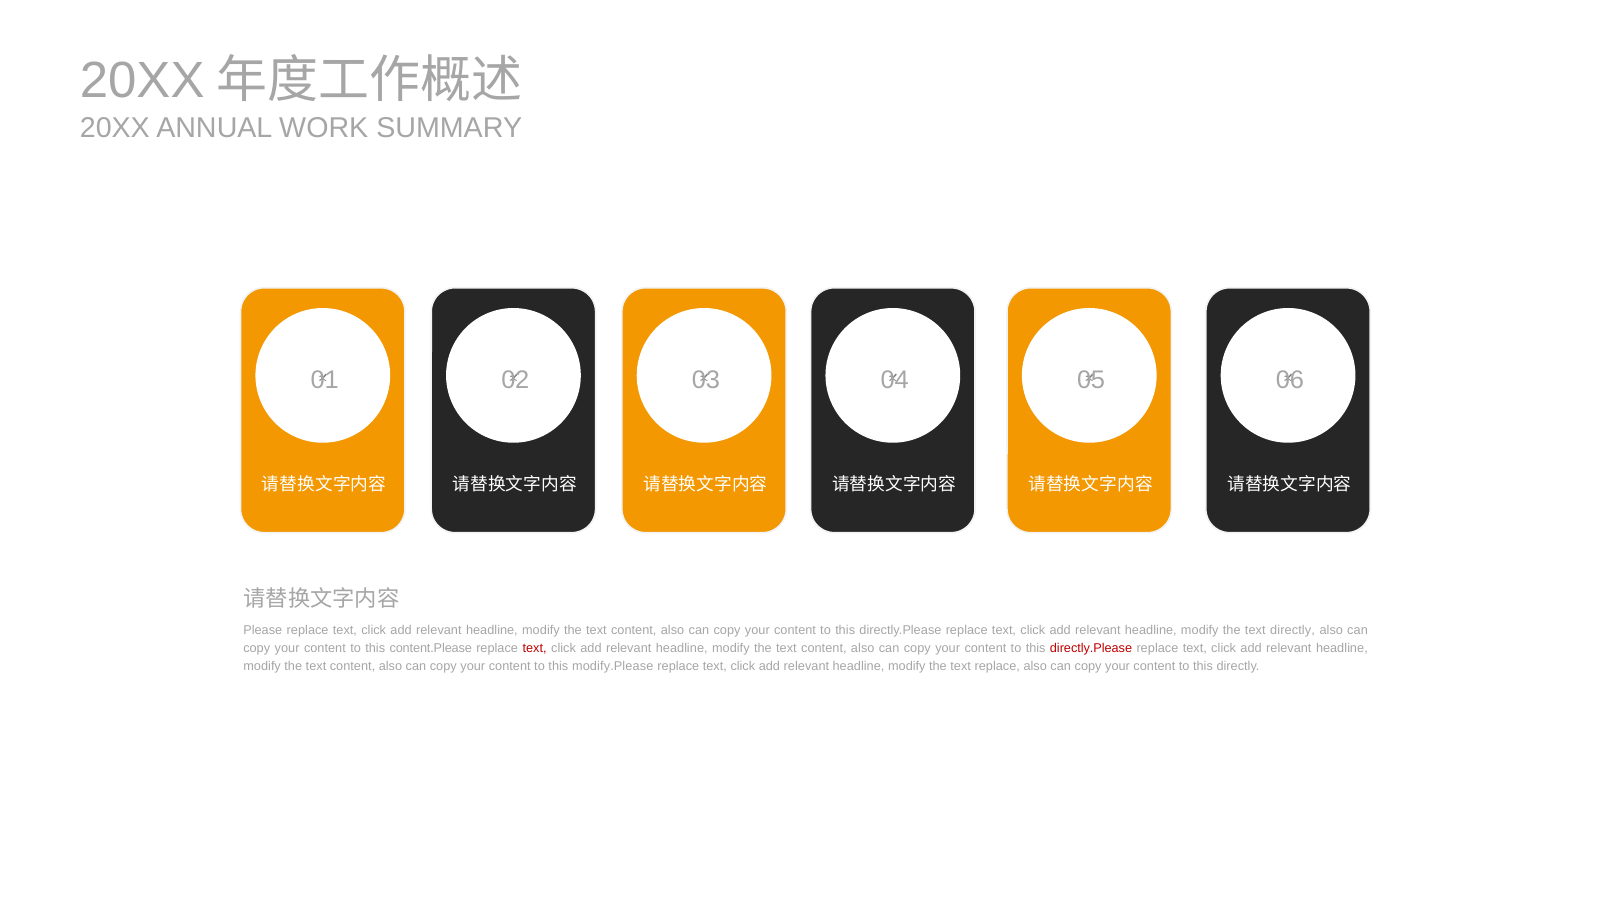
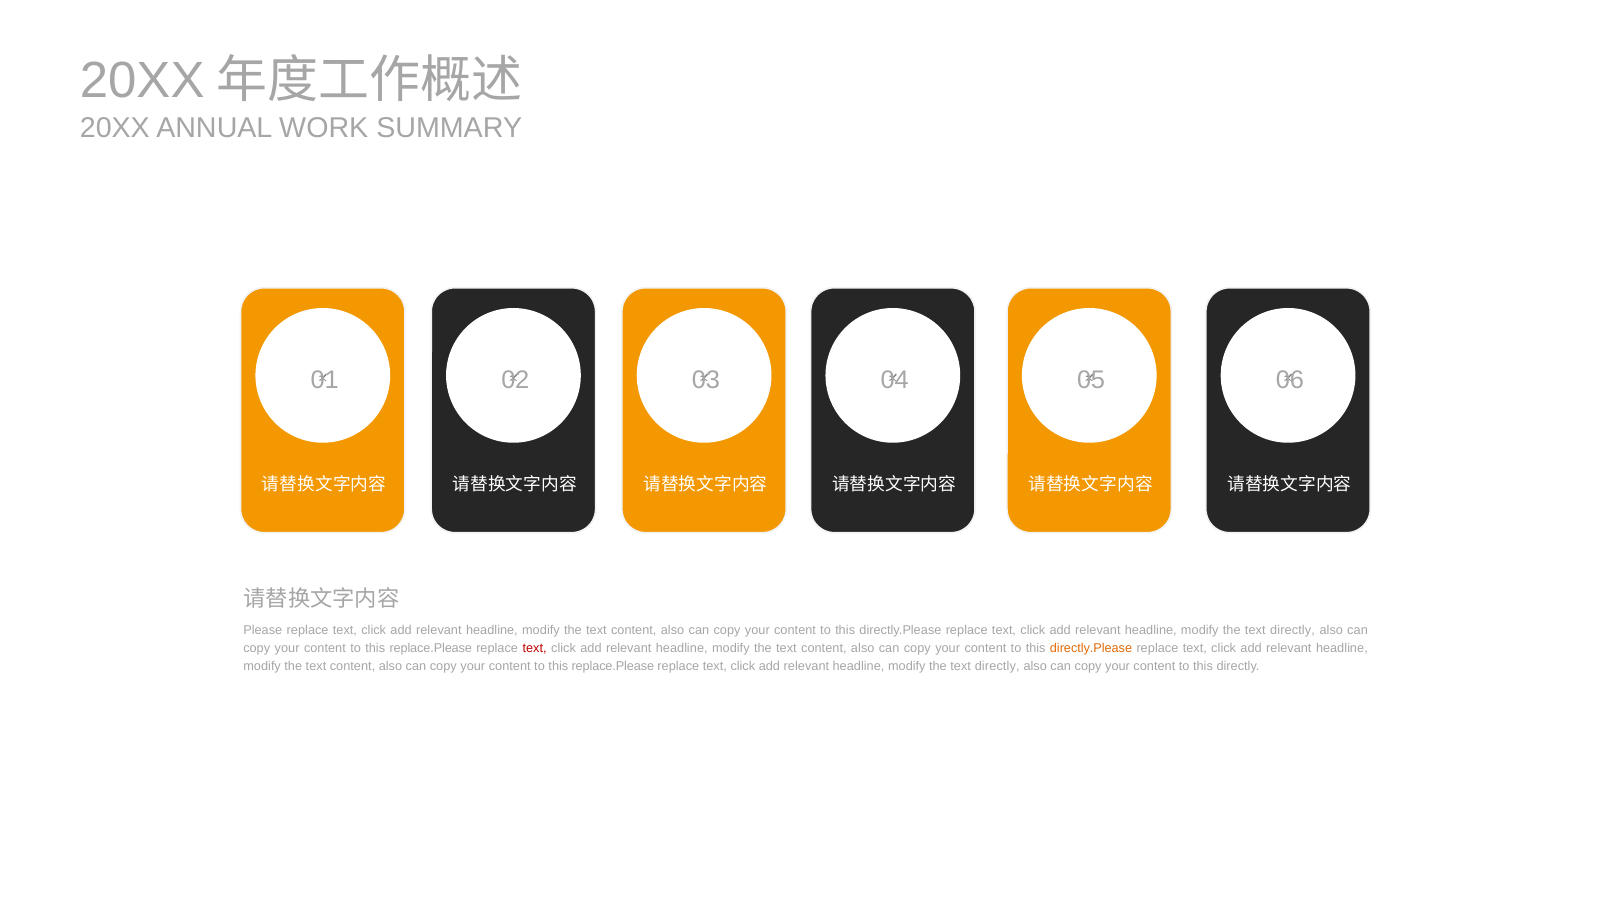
content.Please at (431, 648): content.Please -> replace.Please
directly.Please at (1091, 648) colour: red -> orange
modify.Please at (613, 667): modify.Please -> replace.Please
replace at (997, 667): replace -> directly
